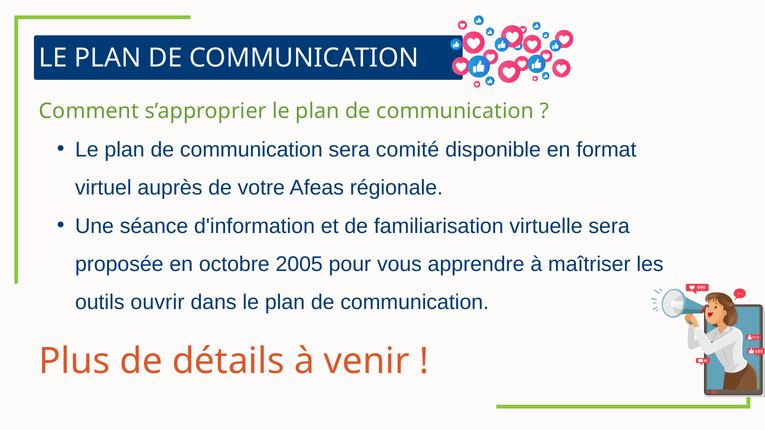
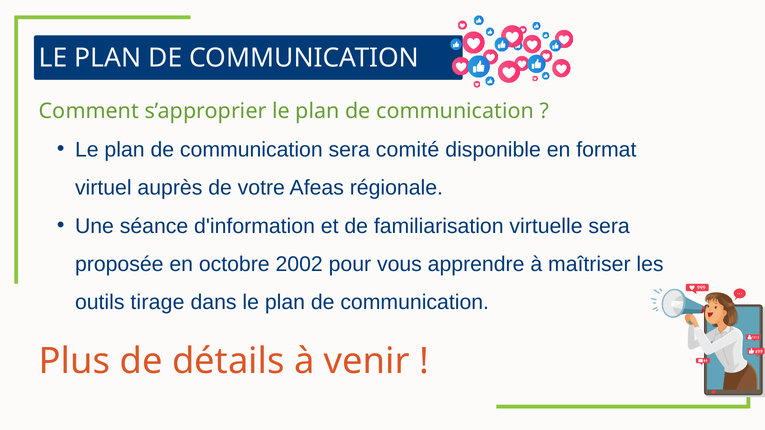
2005: 2005 -> 2002
ouvrir: ouvrir -> tirage
